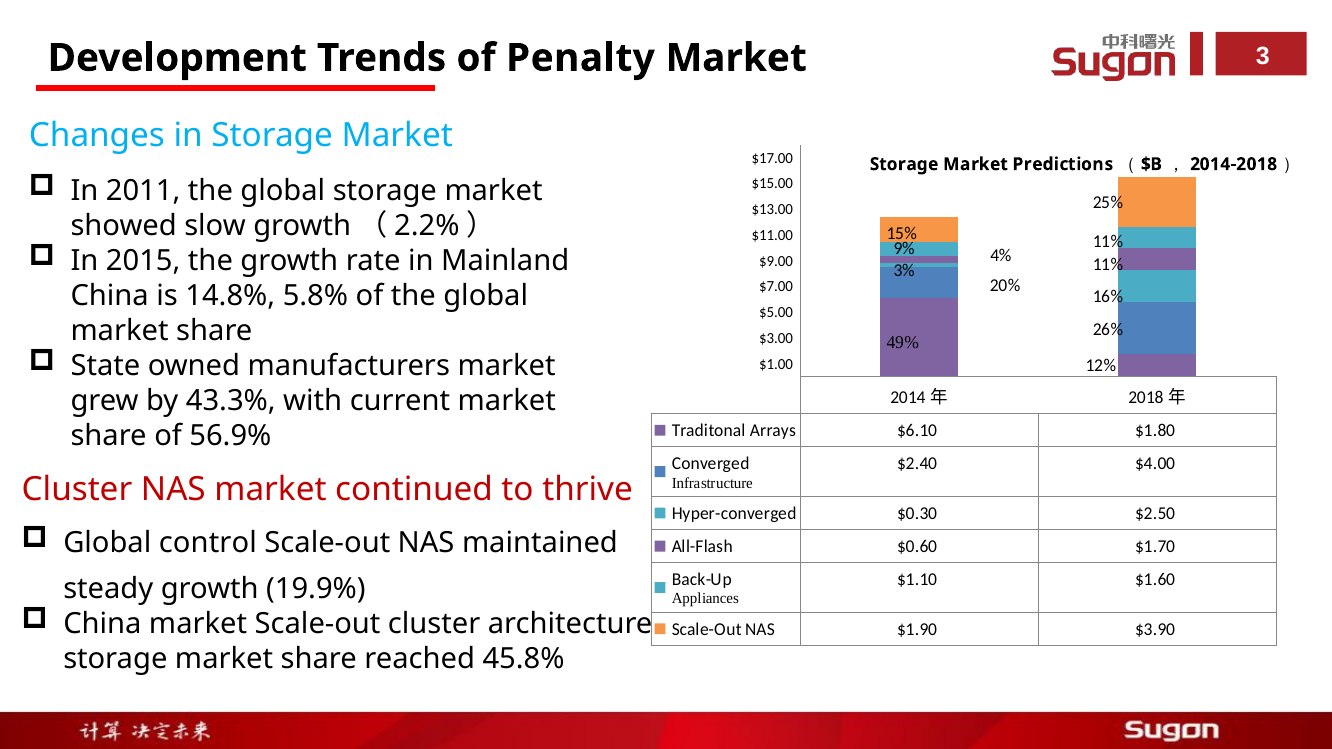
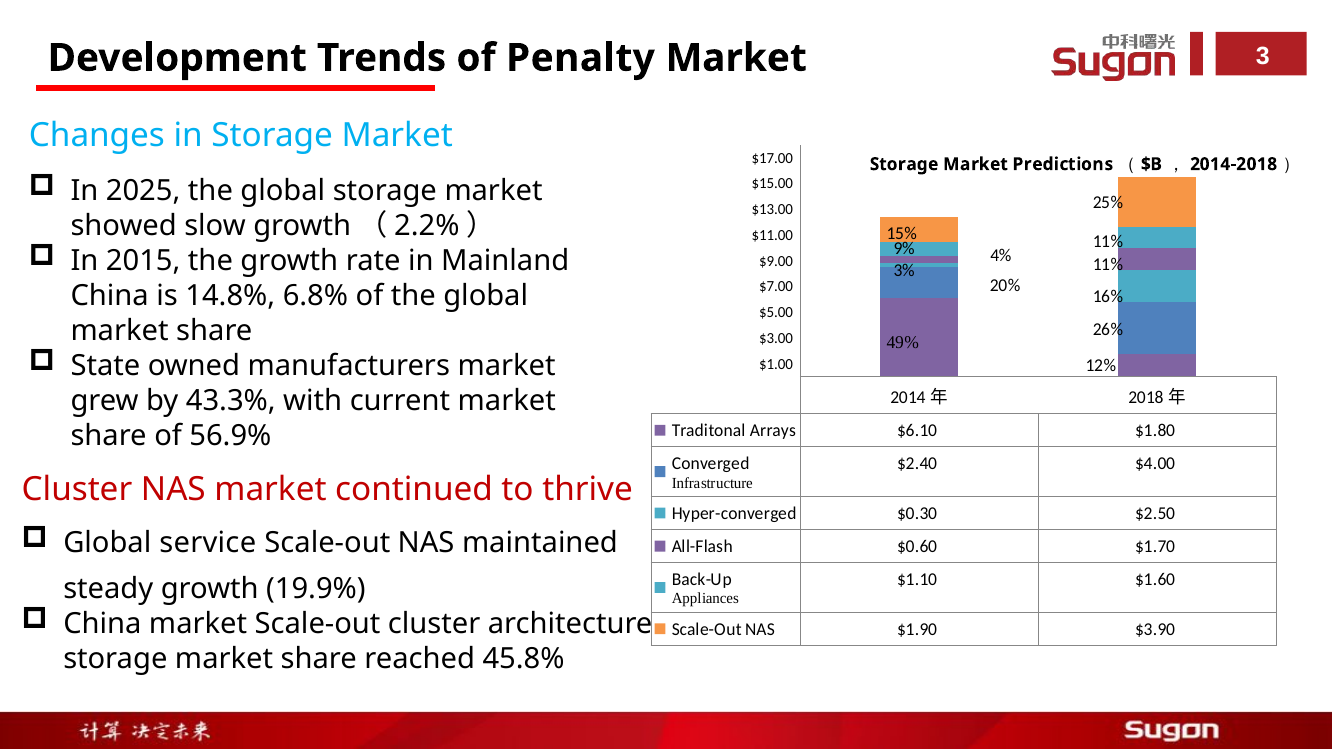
2011: 2011 -> 2025
5.8%: 5.8% -> 6.8%
control: control -> service
